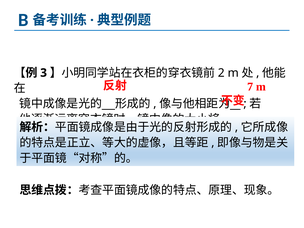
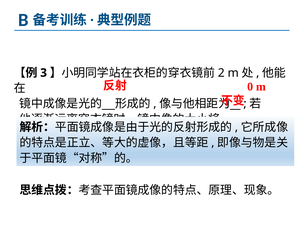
7: 7 -> 0
